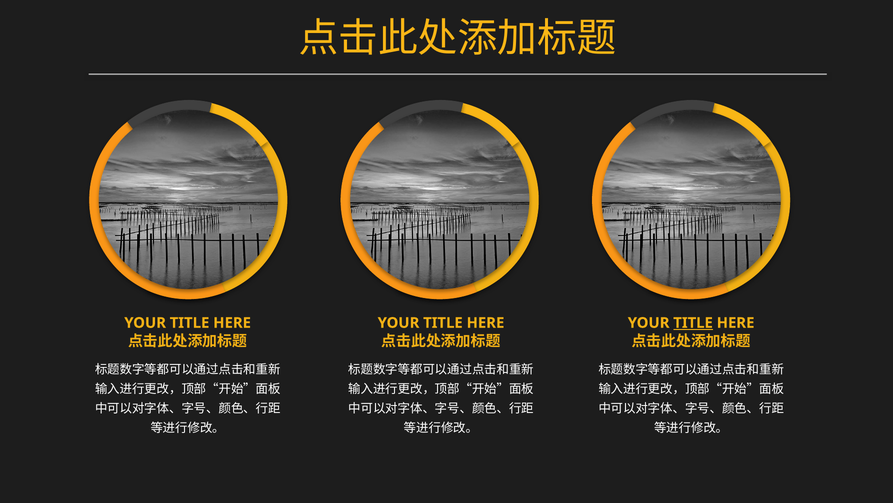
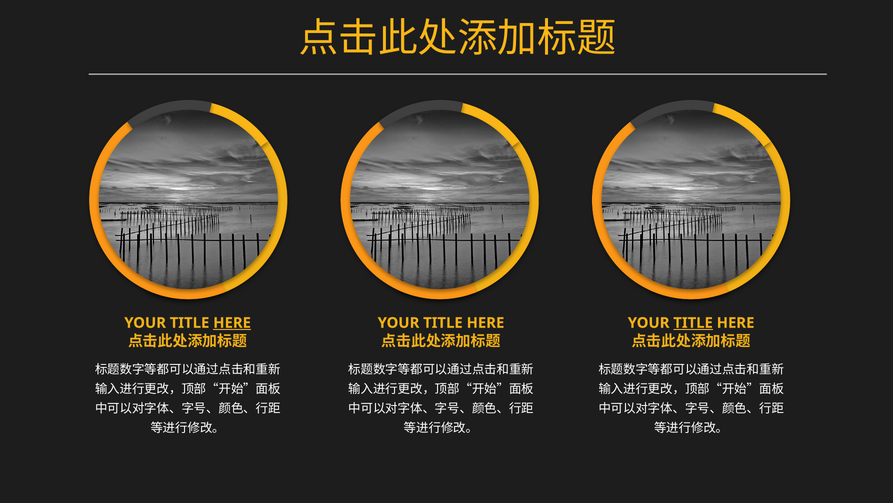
HERE at (232, 322) underline: none -> present
